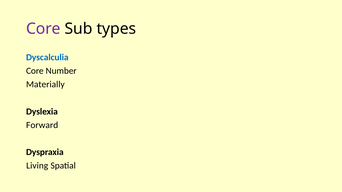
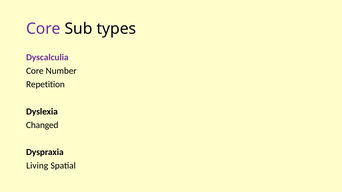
Dyscalculia colour: blue -> purple
Materially: Materially -> Repetition
Forward: Forward -> Changed
